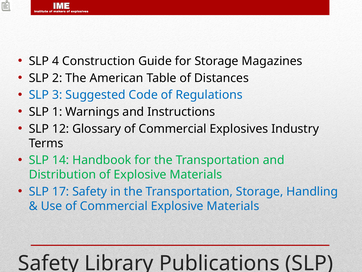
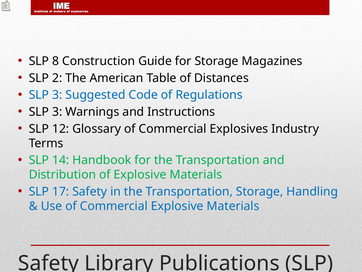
4: 4 -> 8
1 at (57, 112): 1 -> 3
